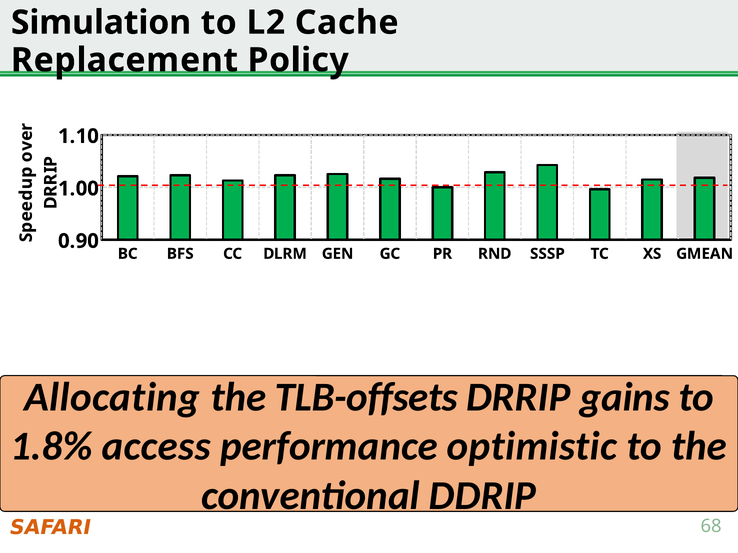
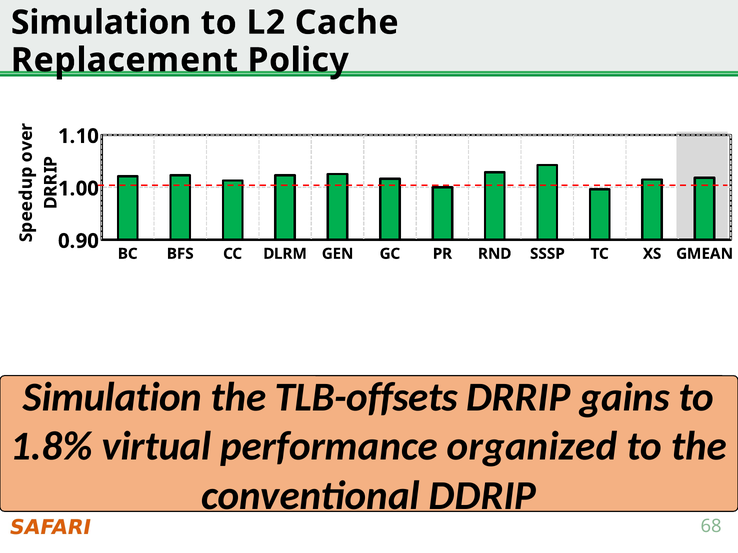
Allocating at (112, 398): Allocating -> Simulation
access: access -> virtual
optimistic: optimistic -> organized
